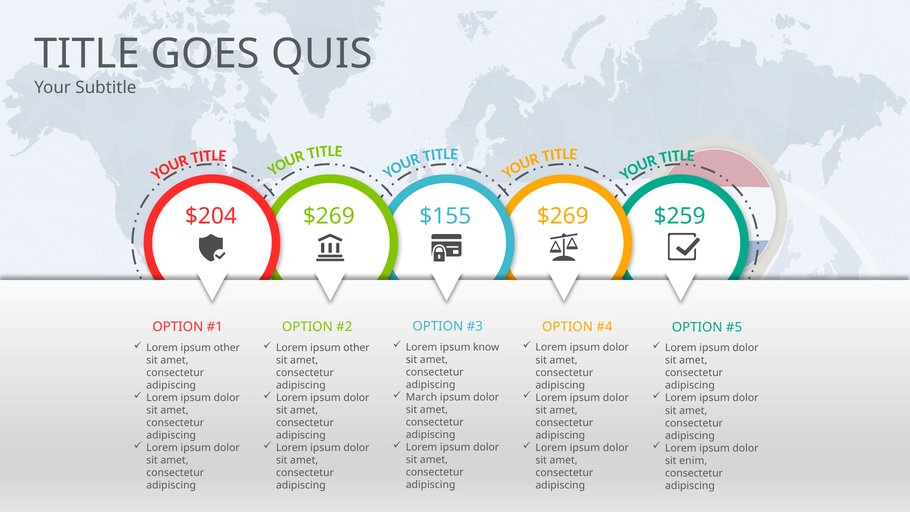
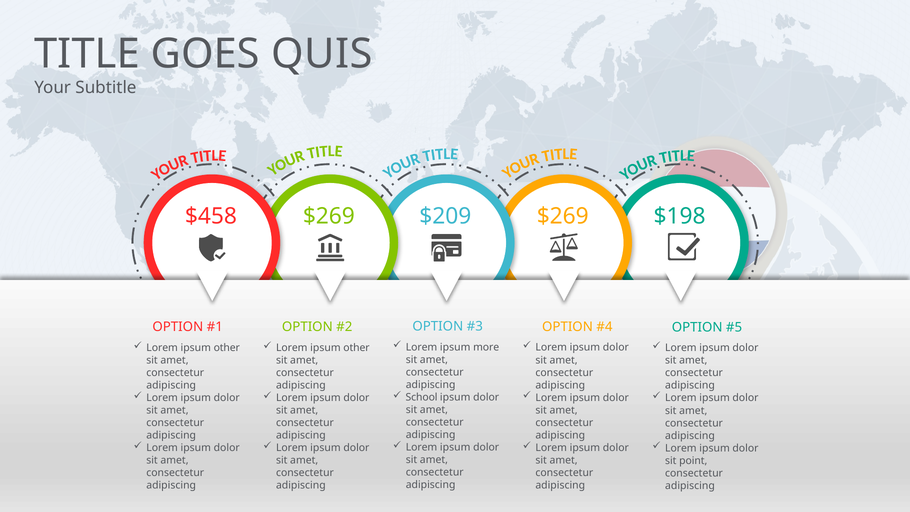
$204: $204 -> $458
$155: $155 -> $209
$259: $259 -> $198
know: know -> more
March: March -> School
enim: enim -> point
